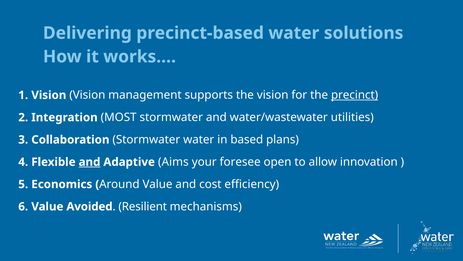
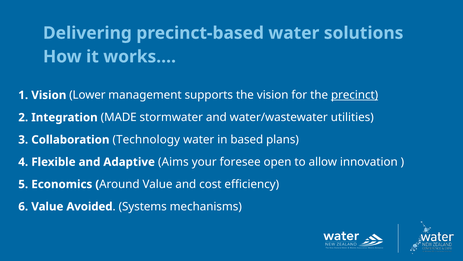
Vision Vision: Vision -> Lower
MOST: MOST -> MADE
Collaboration Stormwater: Stormwater -> Technology
and at (89, 162) underline: present -> none
Resilient: Resilient -> Systems
